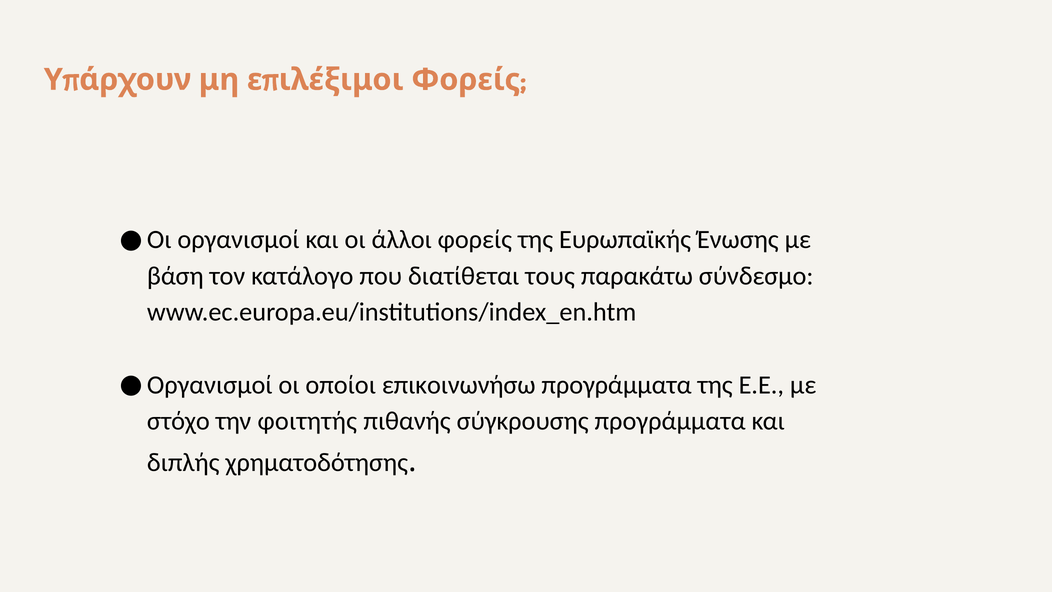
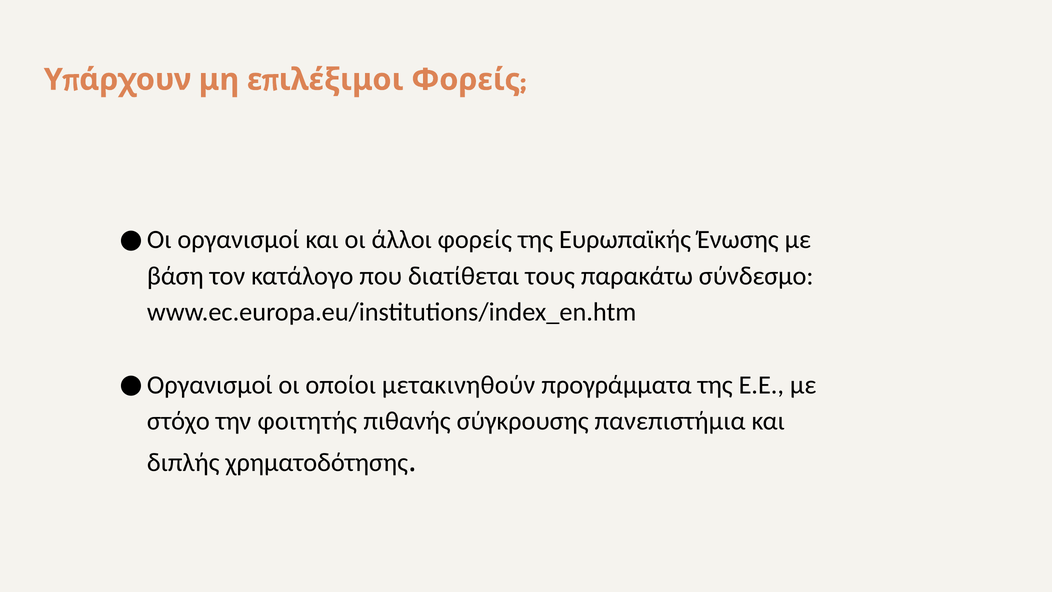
επικοινωνήσω: επικοινωνήσω -> μετακινηθούν
σύγκρουσης προγράμματα: προγράμματα -> πανεπιστήμια
